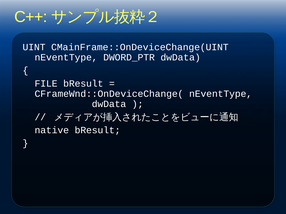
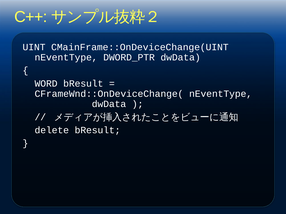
FILE: FILE -> WORD
native: native -> delete
